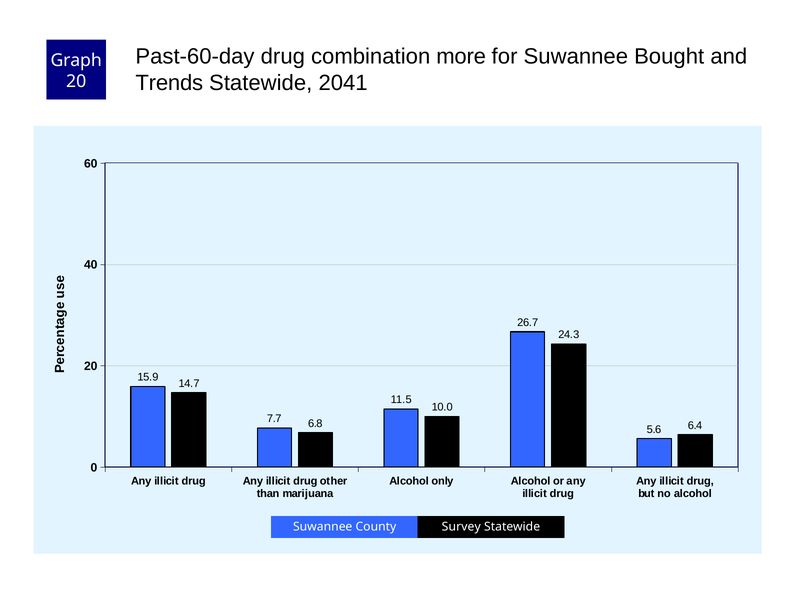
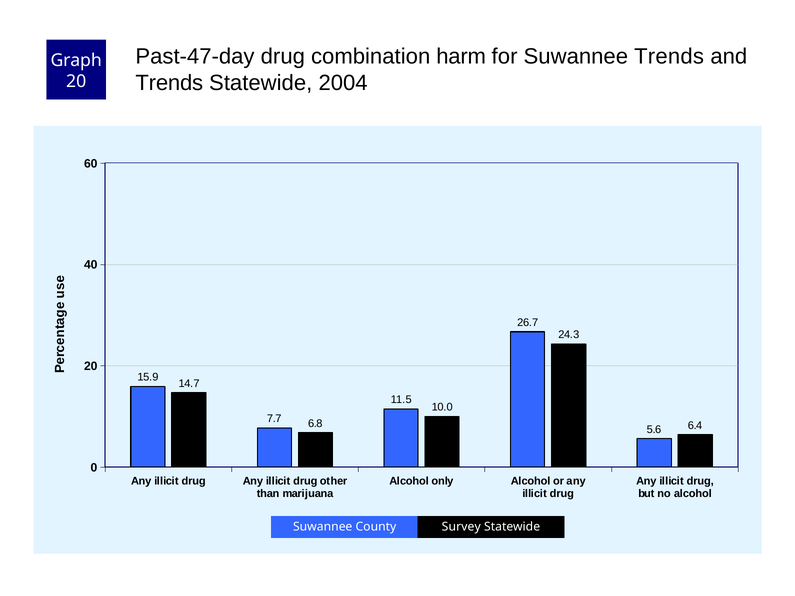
Past-60-day: Past-60-day -> Past-47-day
more: more -> harm
Suwannee Bought: Bought -> Trends
2041: 2041 -> 2004
